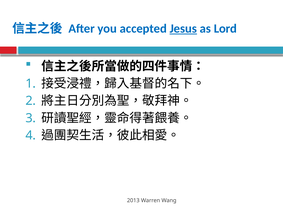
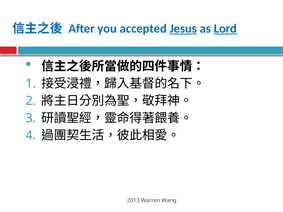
Lord underline: none -> present
